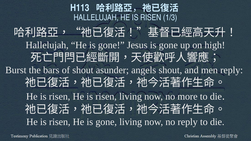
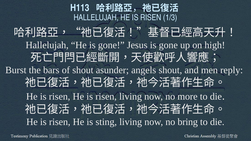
risen He is gone: gone -> sting
no reply: reply -> bring
